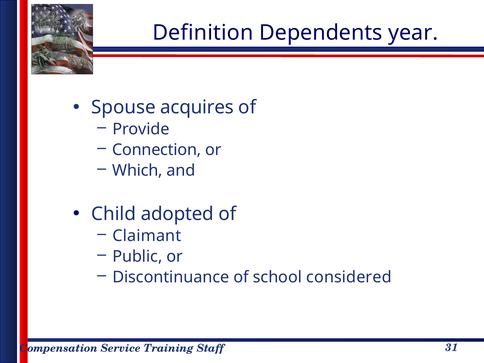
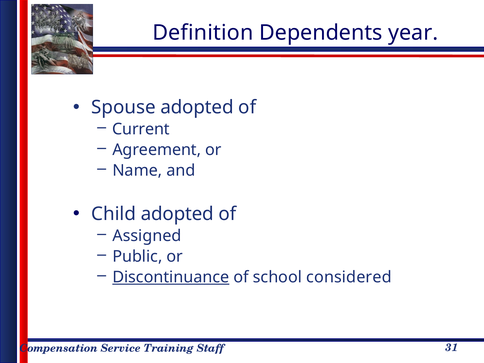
Spouse acquires: acquires -> adopted
Provide: Provide -> Current
Connection: Connection -> Agreement
Which: Which -> Name
Claimant: Claimant -> Assigned
Discontinuance underline: none -> present
